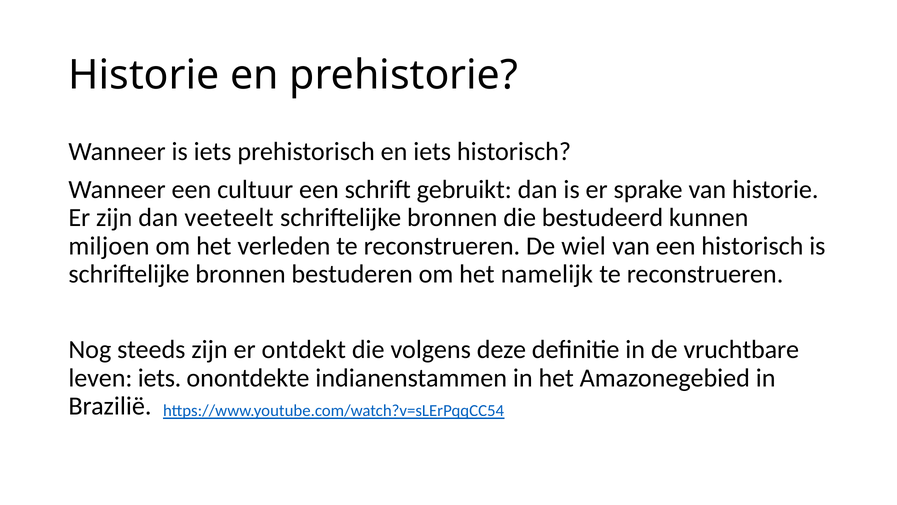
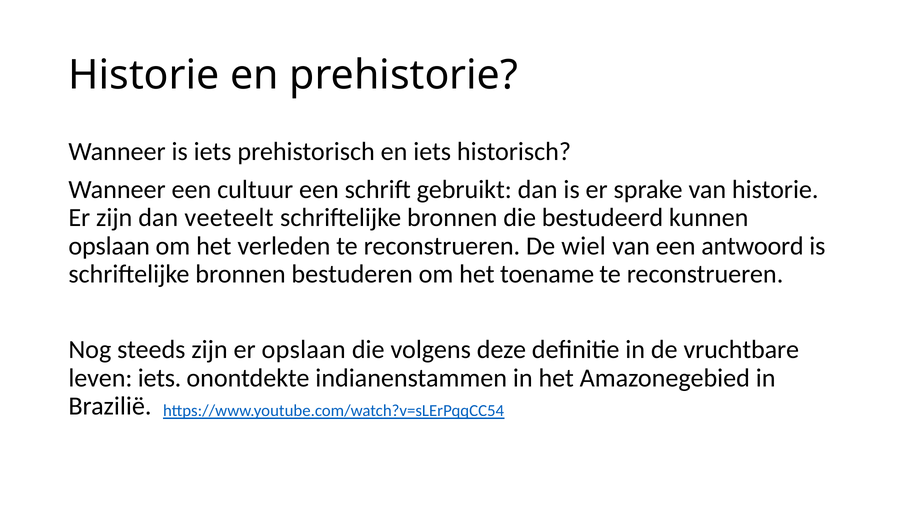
miljoen at (109, 246): miljoen -> opslaan
een historisch: historisch -> antwoord
namelijk: namelijk -> toename
er ontdekt: ontdekt -> opslaan
